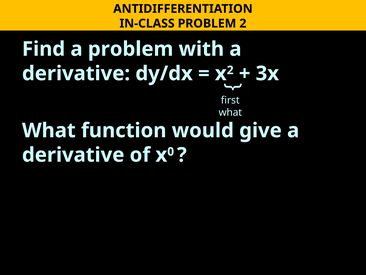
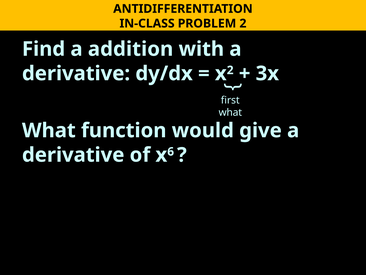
a problem: problem -> addition
0: 0 -> 6
